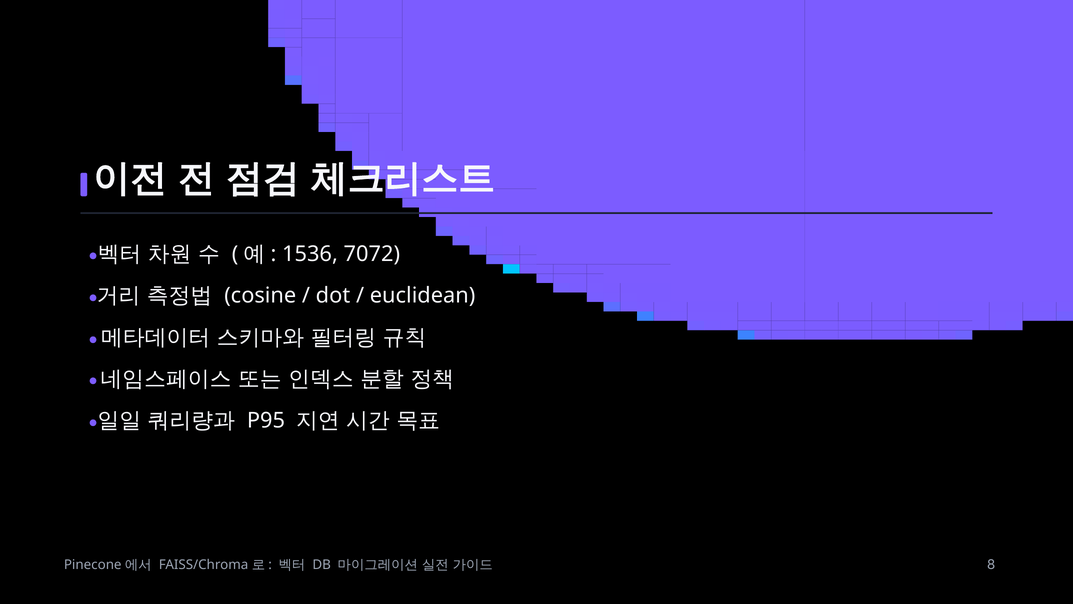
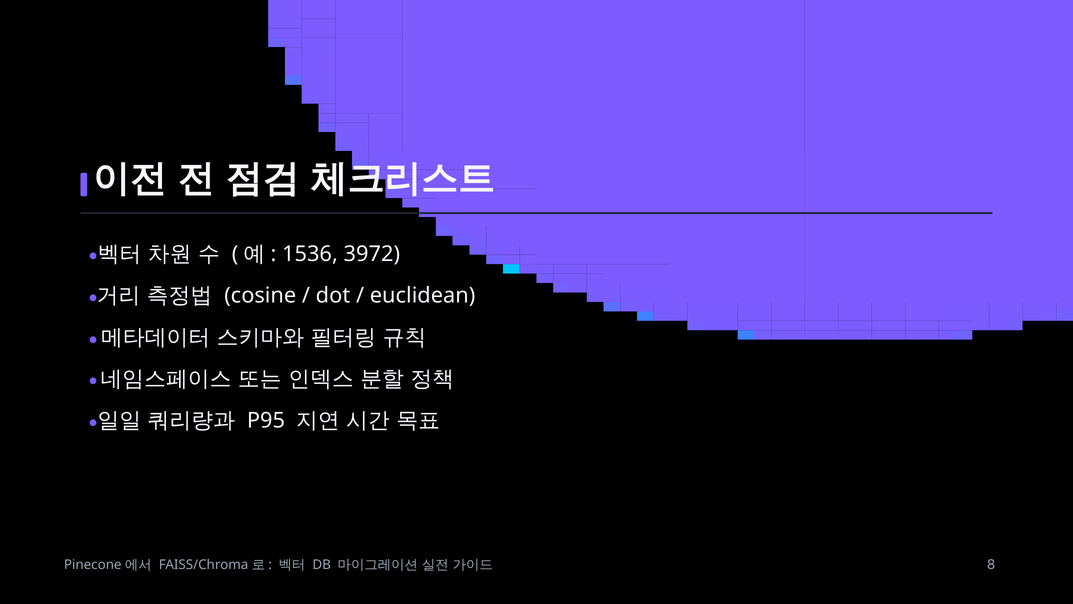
7072: 7072 -> 3972
